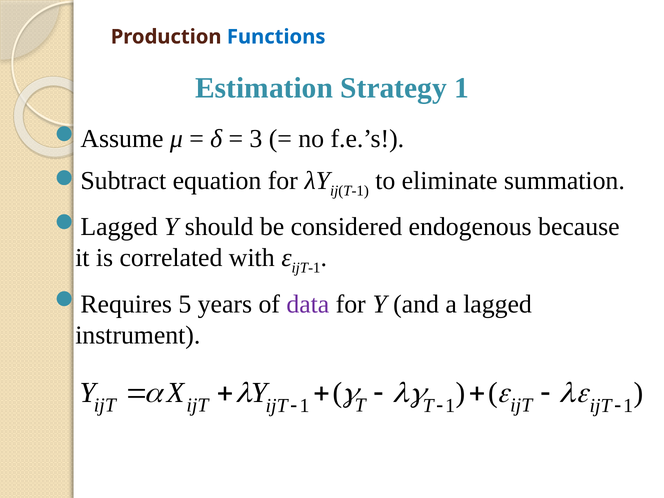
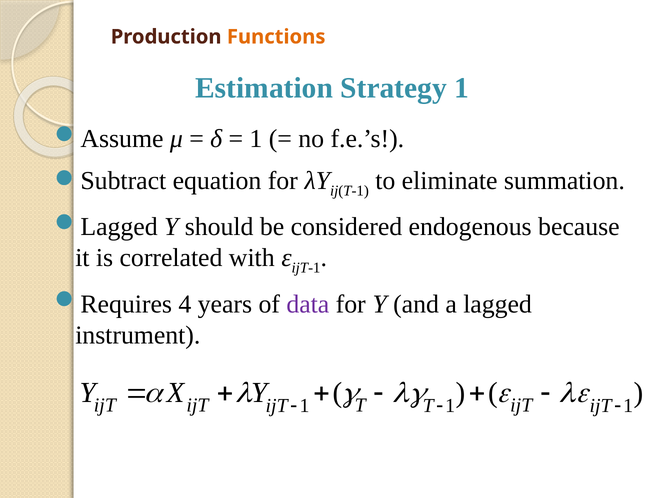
Functions colour: blue -> orange
3 at (256, 139): 3 -> 1
5: 5 -> 4
